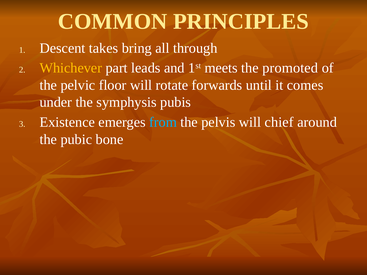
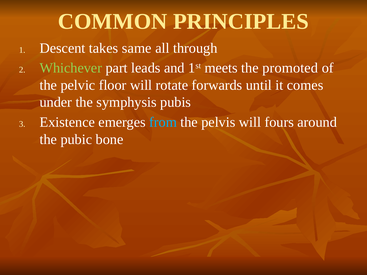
bring: bring -> same
Whichever colour: yellow -> light green
chief: chief -> fours
